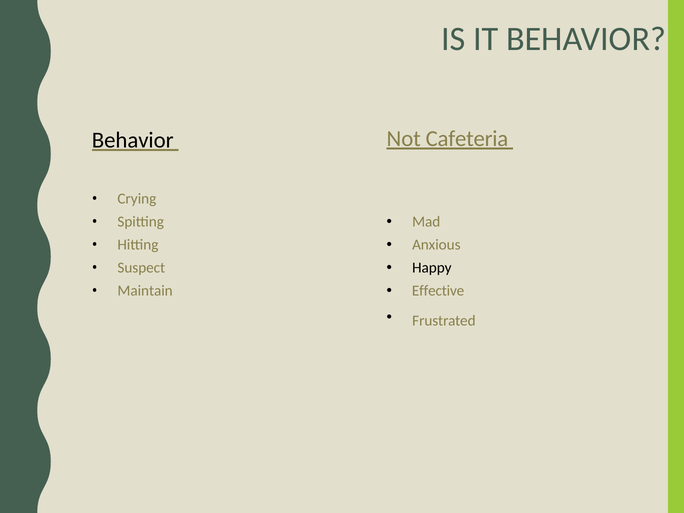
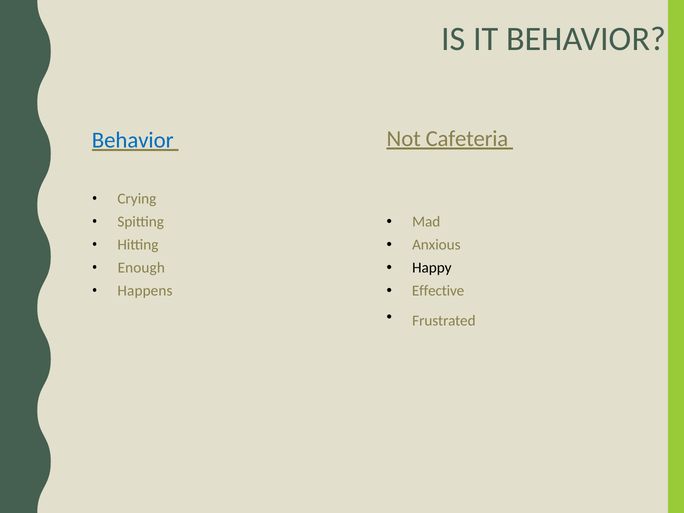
Behavior at (133, 140) colour: black -> blue
Suspect: Suspect -> Enough
Maintain: Maintain -> Happens
